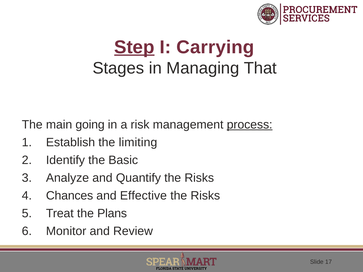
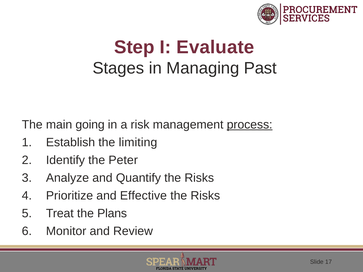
Step underline: present -> none
Carrying: Carrying -> Evaluate
That: That -> Past
Basic: Basic -> Peter
Chances: Chances -> Prioritize
